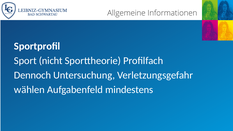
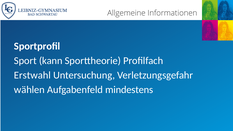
nicht: nicht -> kann
Dennoch: Dennoch -> Erstwahl
